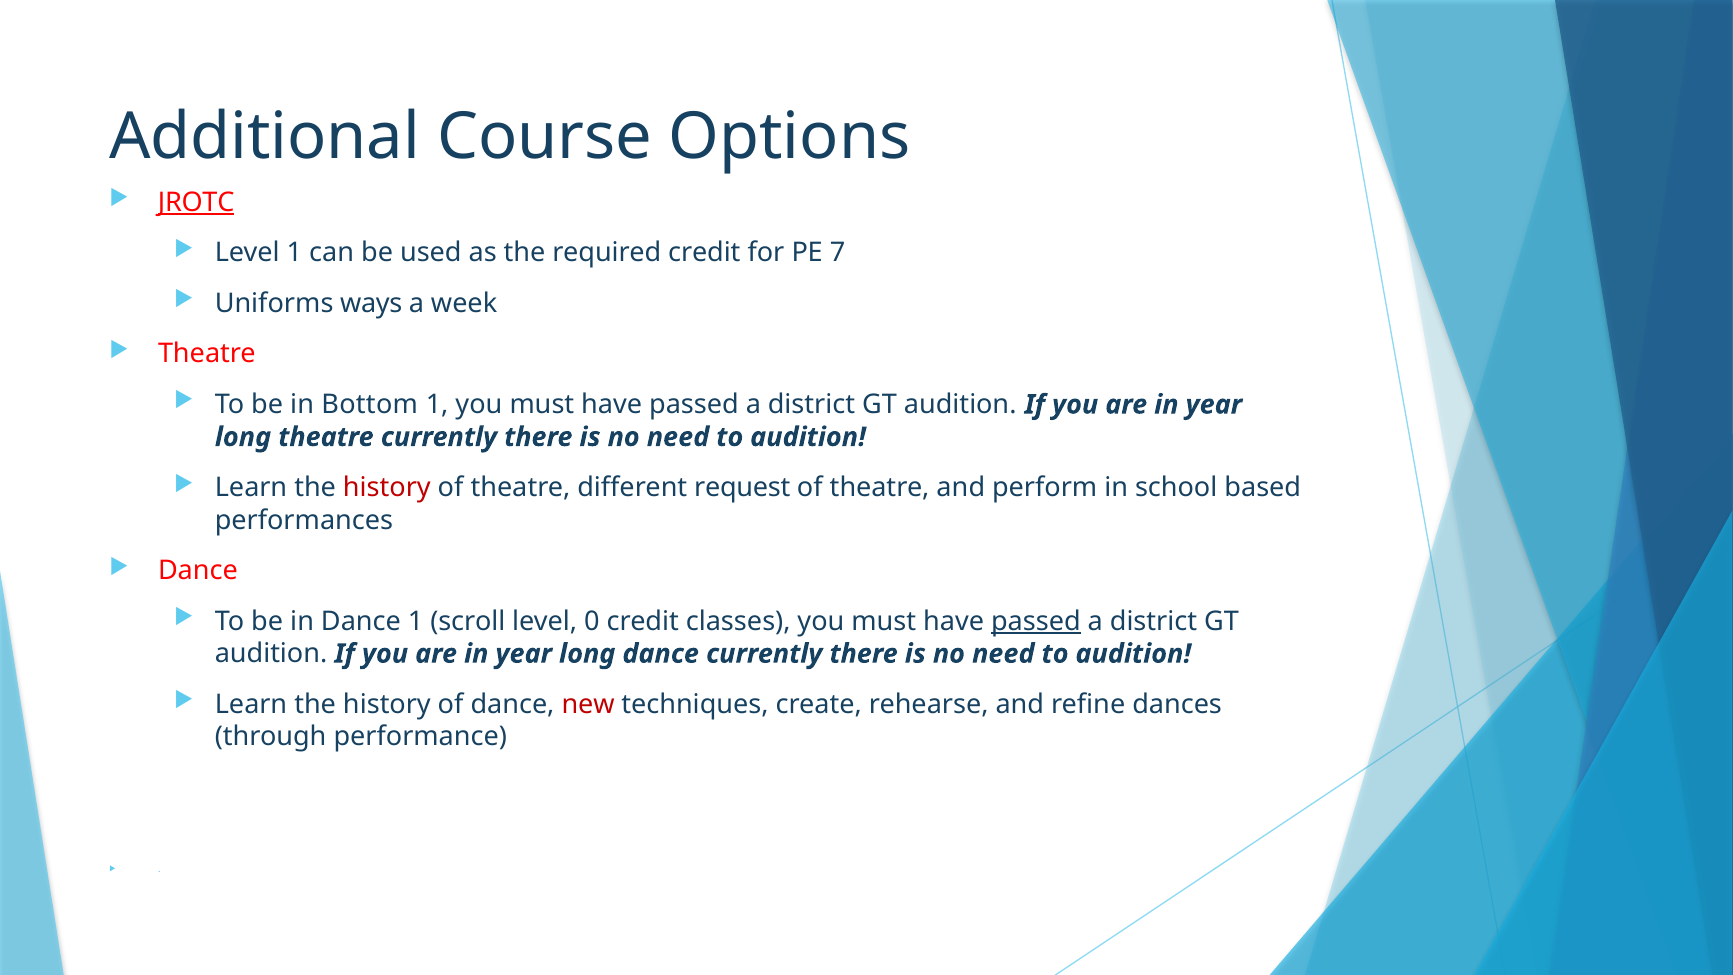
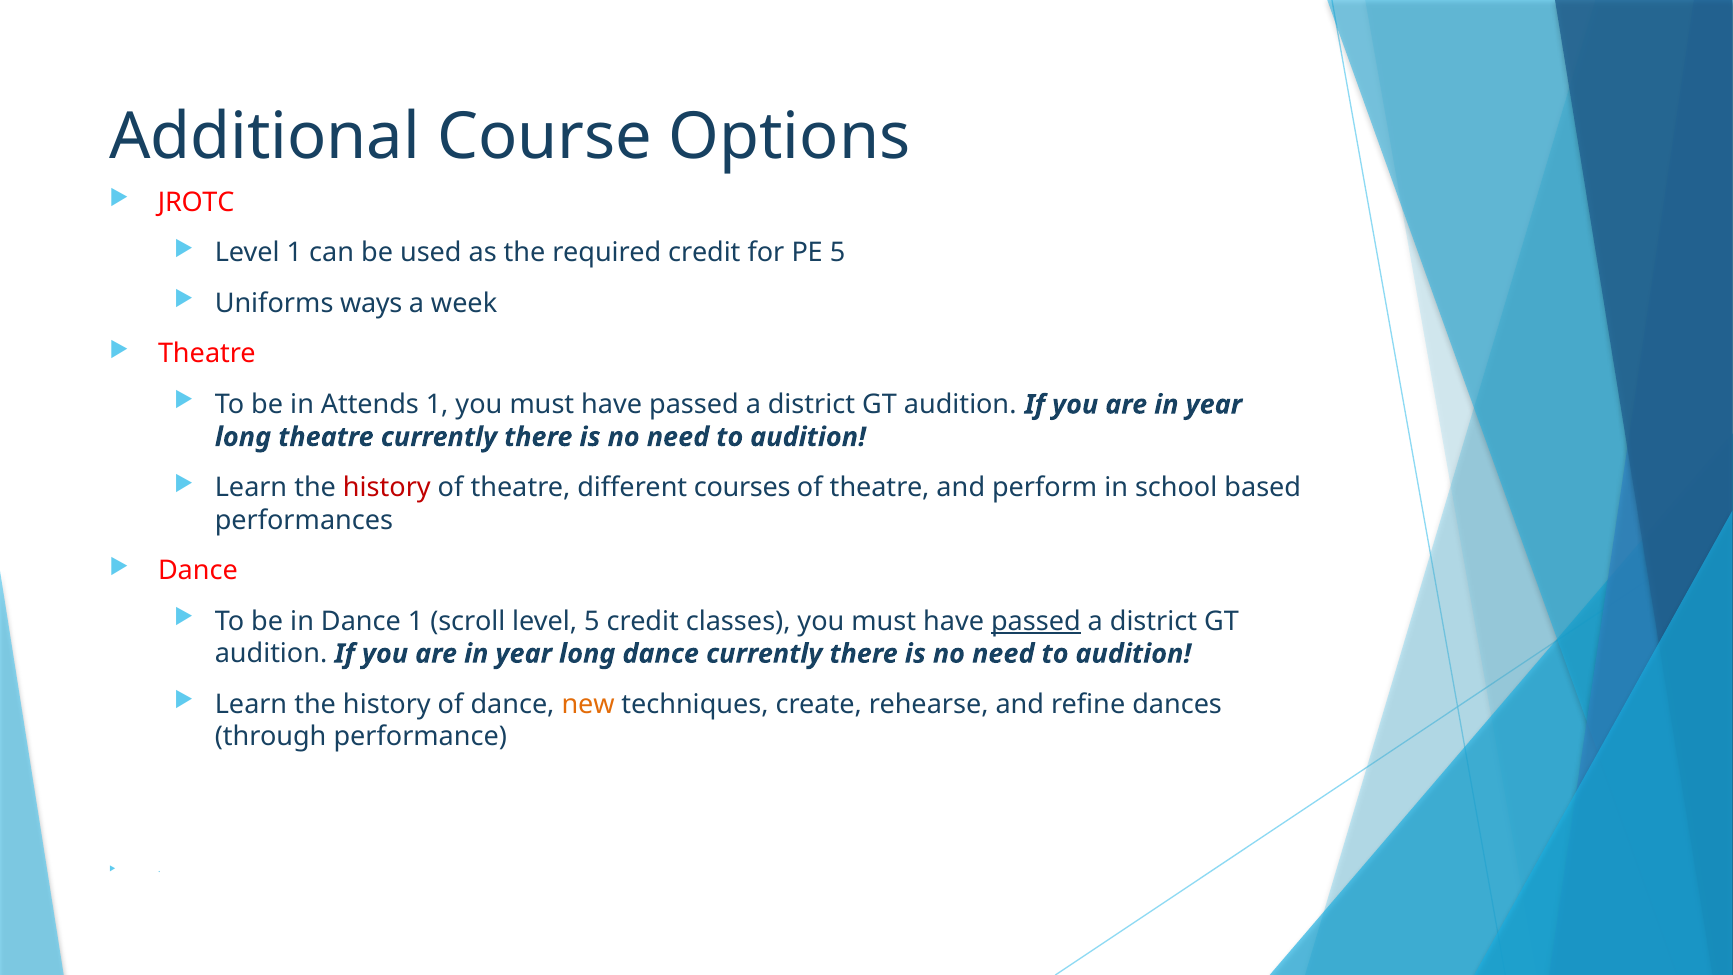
JROTC underline: present -> none
PE 7: 7 -> 5
Bottom: Bottom -> Attends
request: request -> courses
level 0: 0 -> 5
new colour: red -> orange
